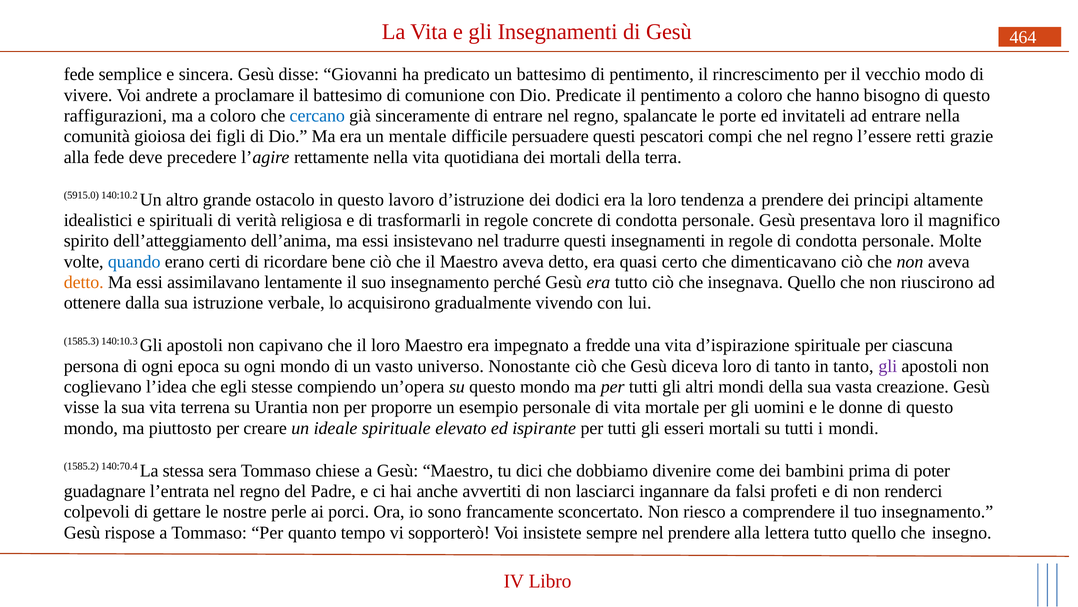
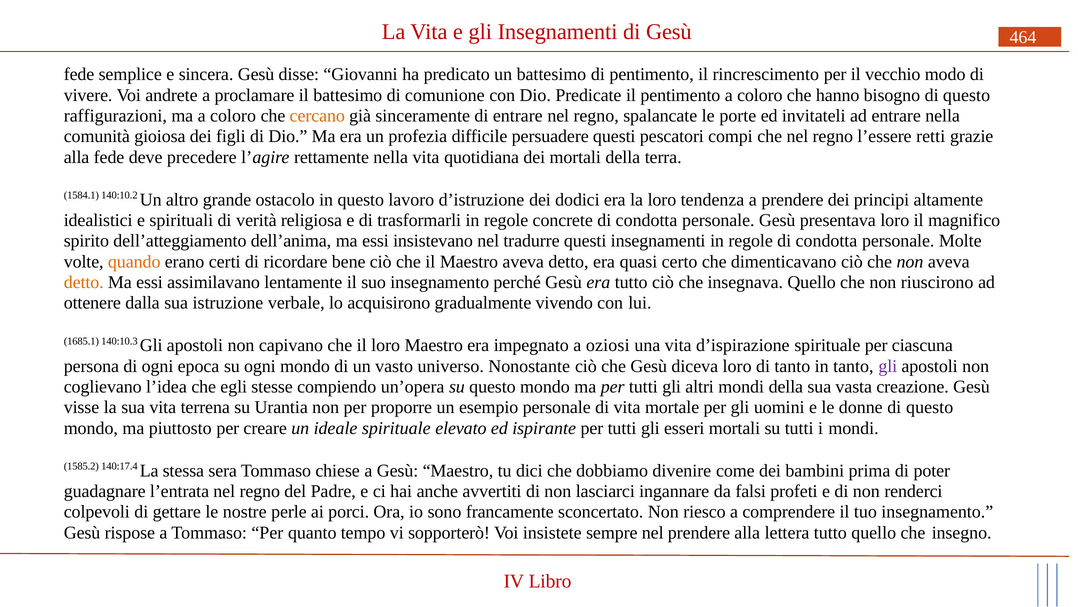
cercano colour: blue -> orange
mentale: mentale -> profezia
5915.0: 5915.0 -> 1584.1
quando colour: blue -> orange
1585.3: 1585.3 -> 1685.1
fredde: fredde -> oziosi
140:70.4: 140:70.4 -> 140:17.4
